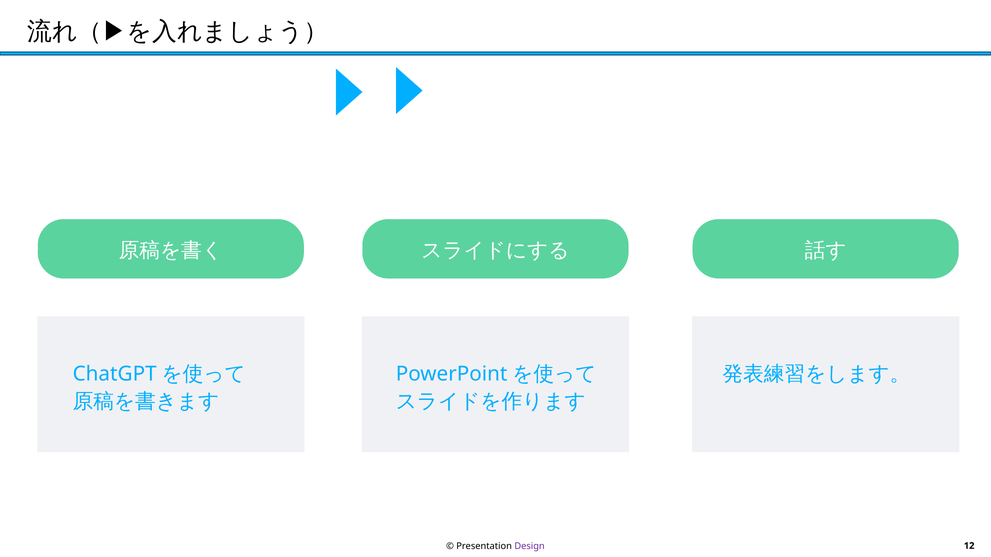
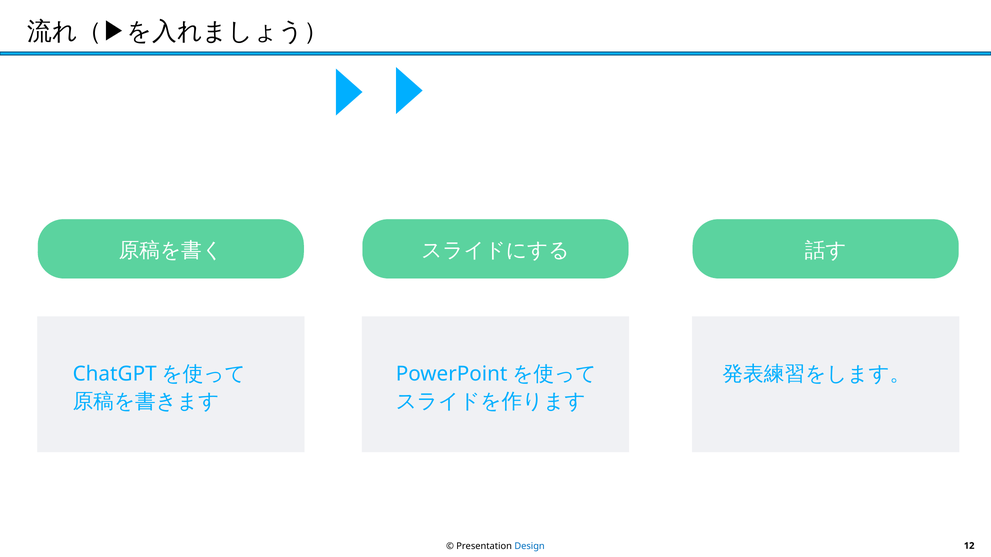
Design colour: purple -> blue
